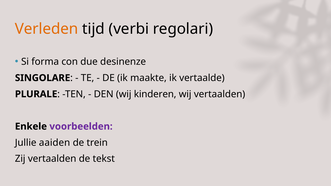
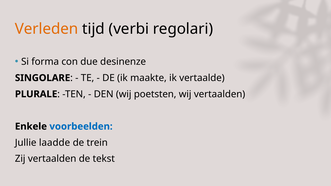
kinderen: kinderen -> poetsten
voorbeelden colour: purple -> blue
aaiden: aaiden -> laadde
